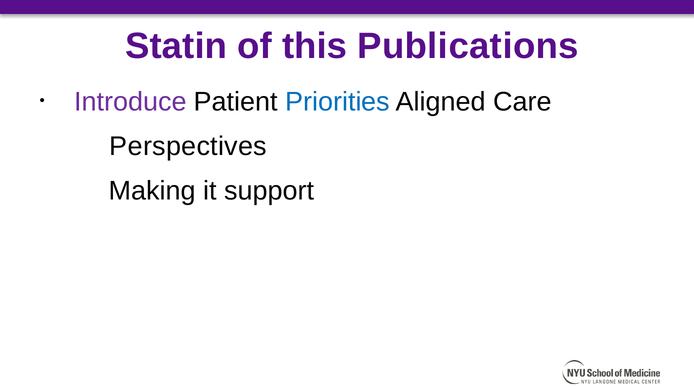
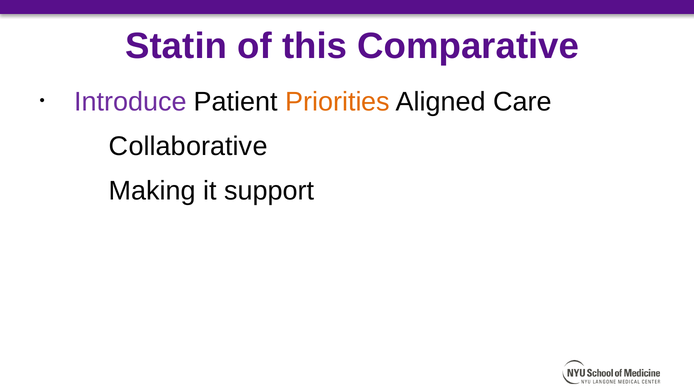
Publications: Publications -> Comparative
Priorities colour: blue -> orange
Perspectives: Perspectives -> Collaborative
